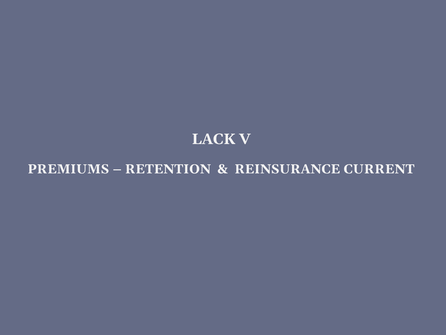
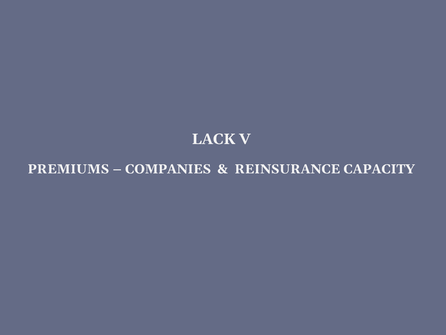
RETENTION: RETENTION -> COMPANIES
CURRENT: CURRENT -> CAPACITY
